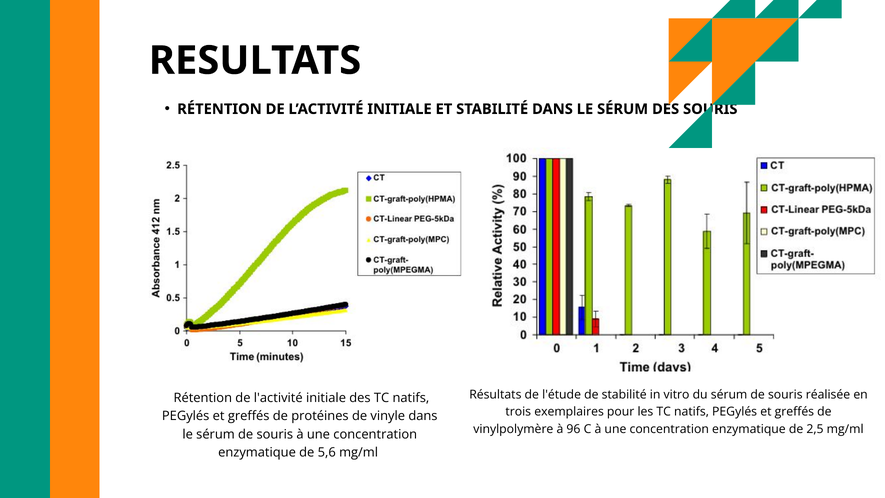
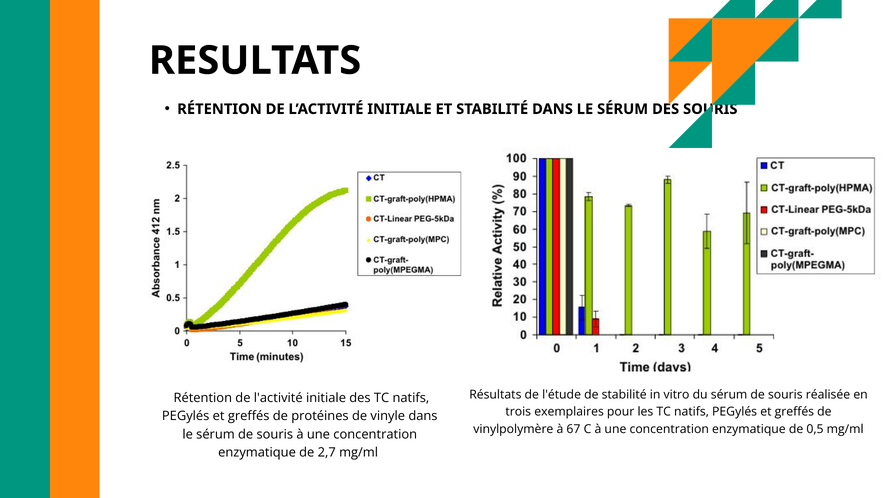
96: 96 -> 67
2,5: 2,5 -> 0,5
5,6: 5,6 -> 2,7
